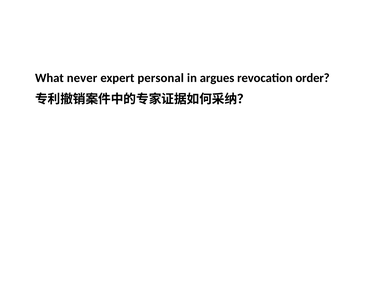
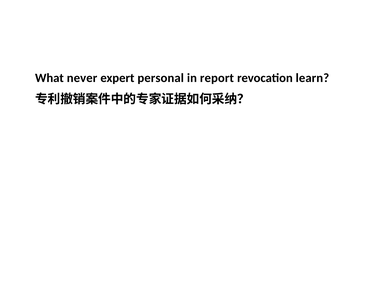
argues: argues -> report
order: order -> learn
